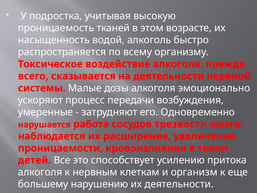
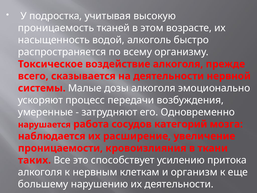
трезвости: трезвости -> категорий
детей: детей -> таких
